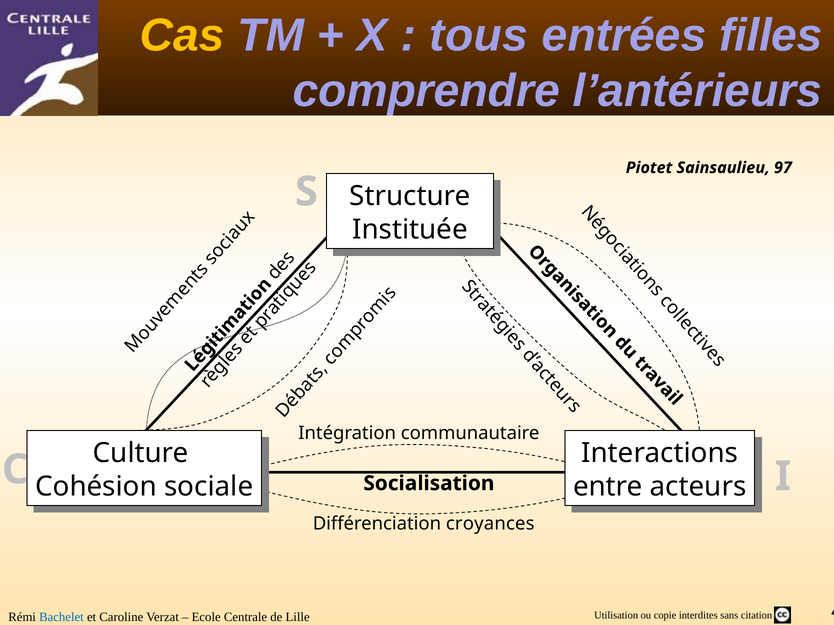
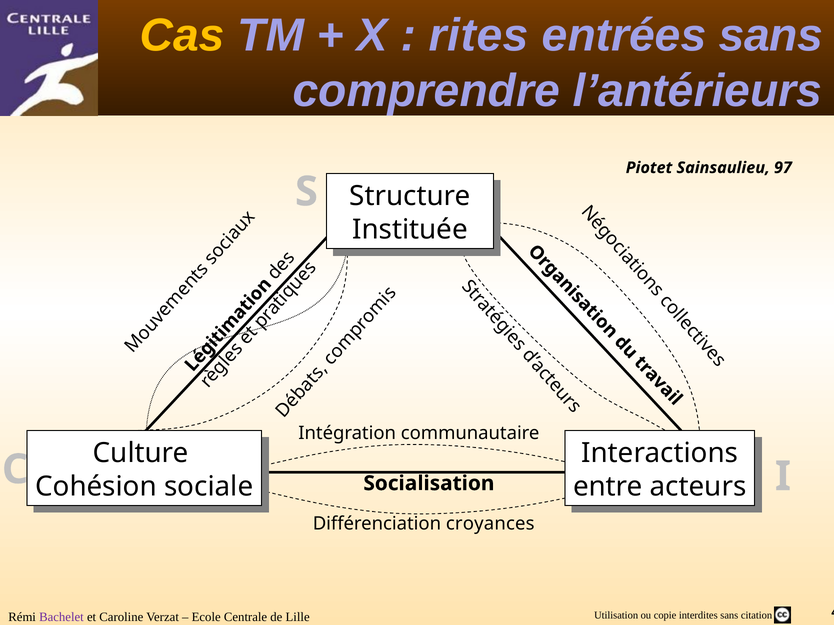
tous: tous -> rites
entrées filles: filles -> sans
Bachelet colour: blue -> purple
